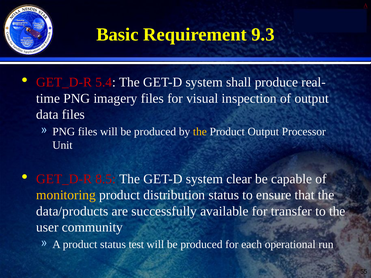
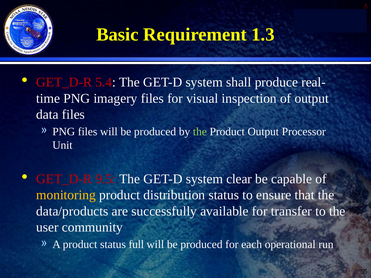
9.3: 9.3 -> 1.3
the at (200, 132) colour: yellow -> light green
8.5: 8.5 -> 9.5
test: test -> full
